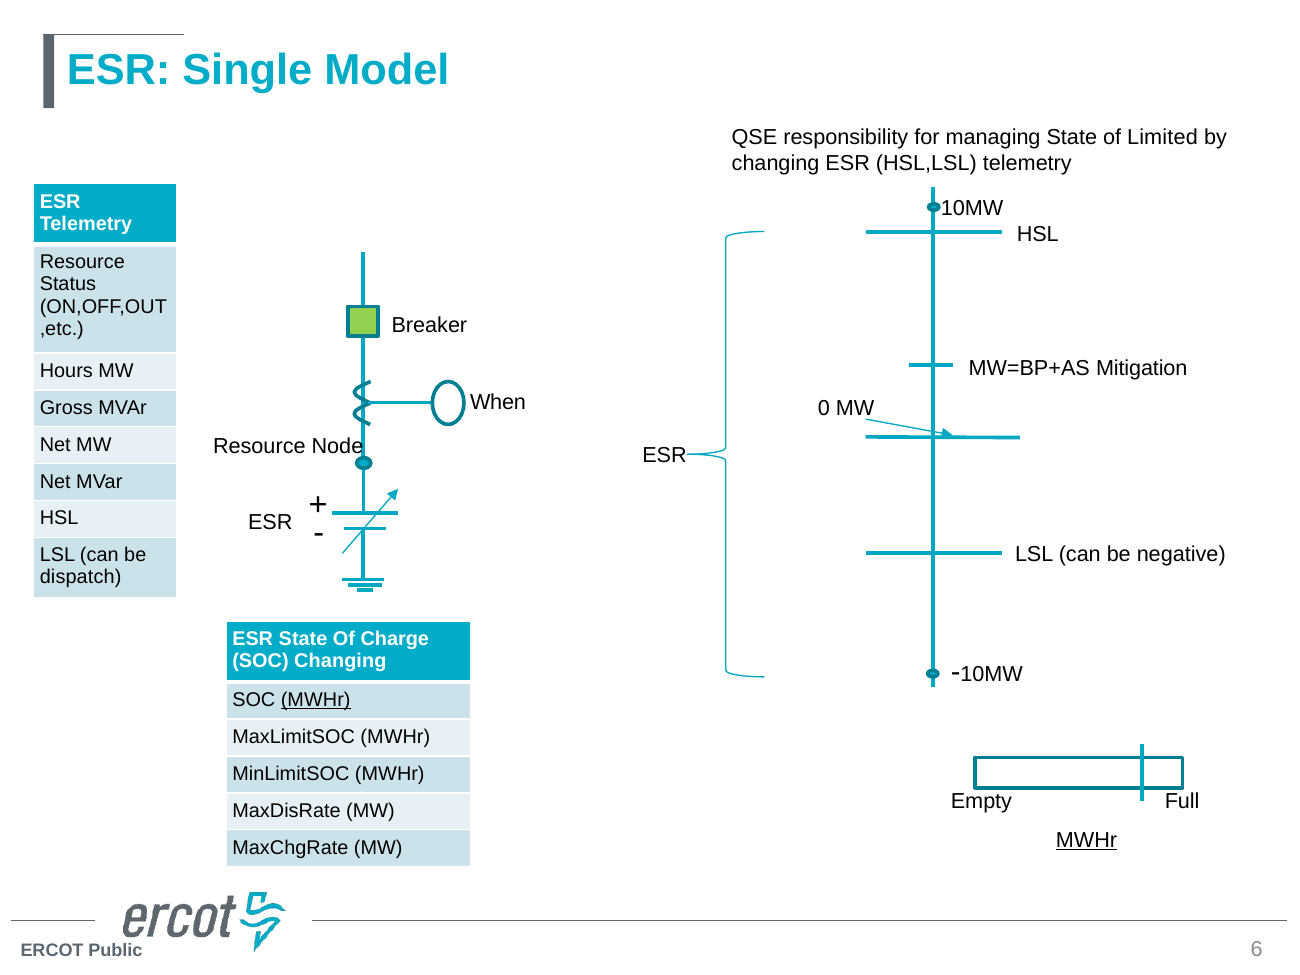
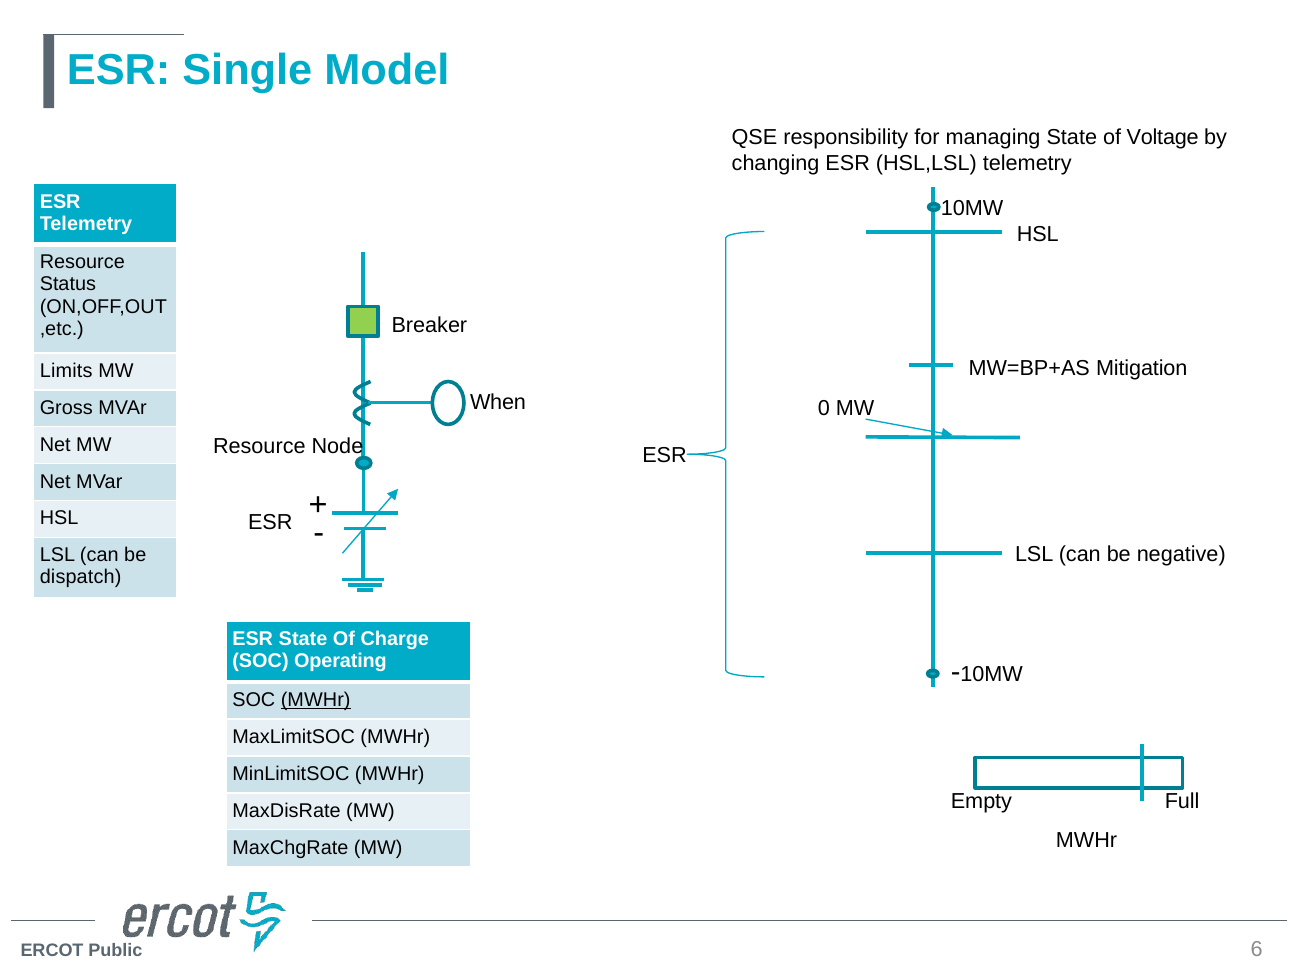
Limited: Limited -> Voltage
Hours: Hours -> Limits
SOC Changing: Changing -> Operating
MWHr at (1086, 840) underline: present -> none
